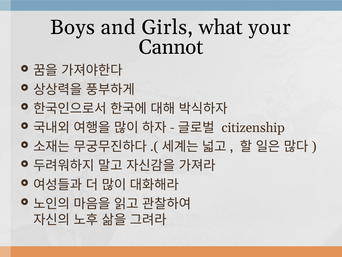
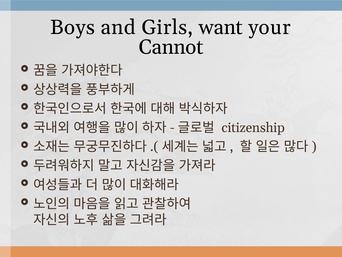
what: what -> want
